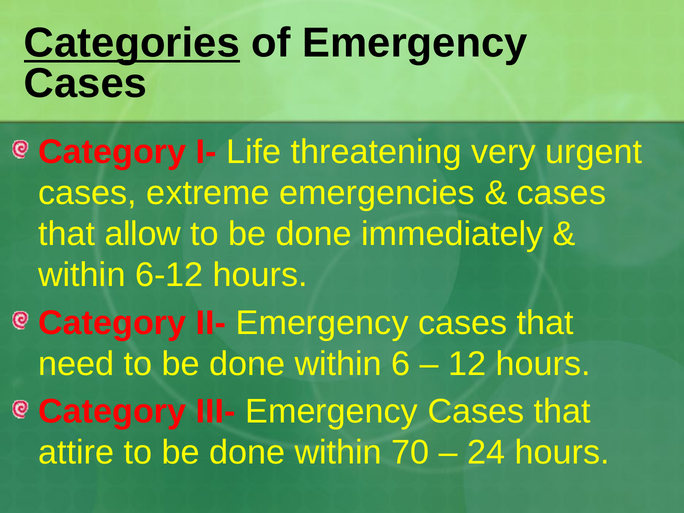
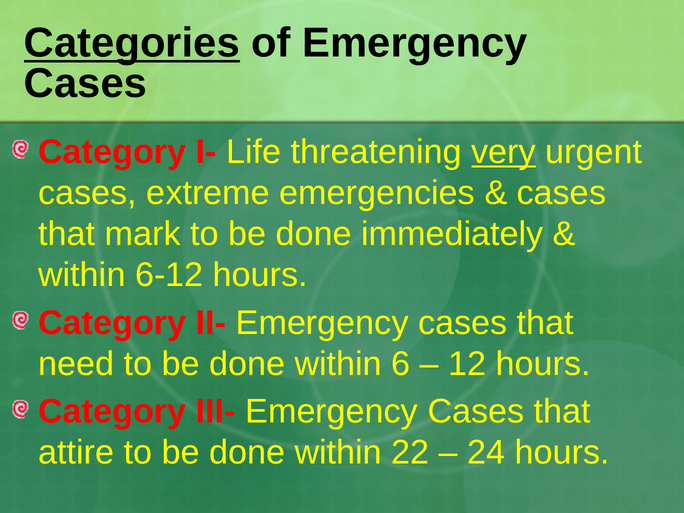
very underline: none -> present
allow: allow -> mark
70: 70 -> 22
